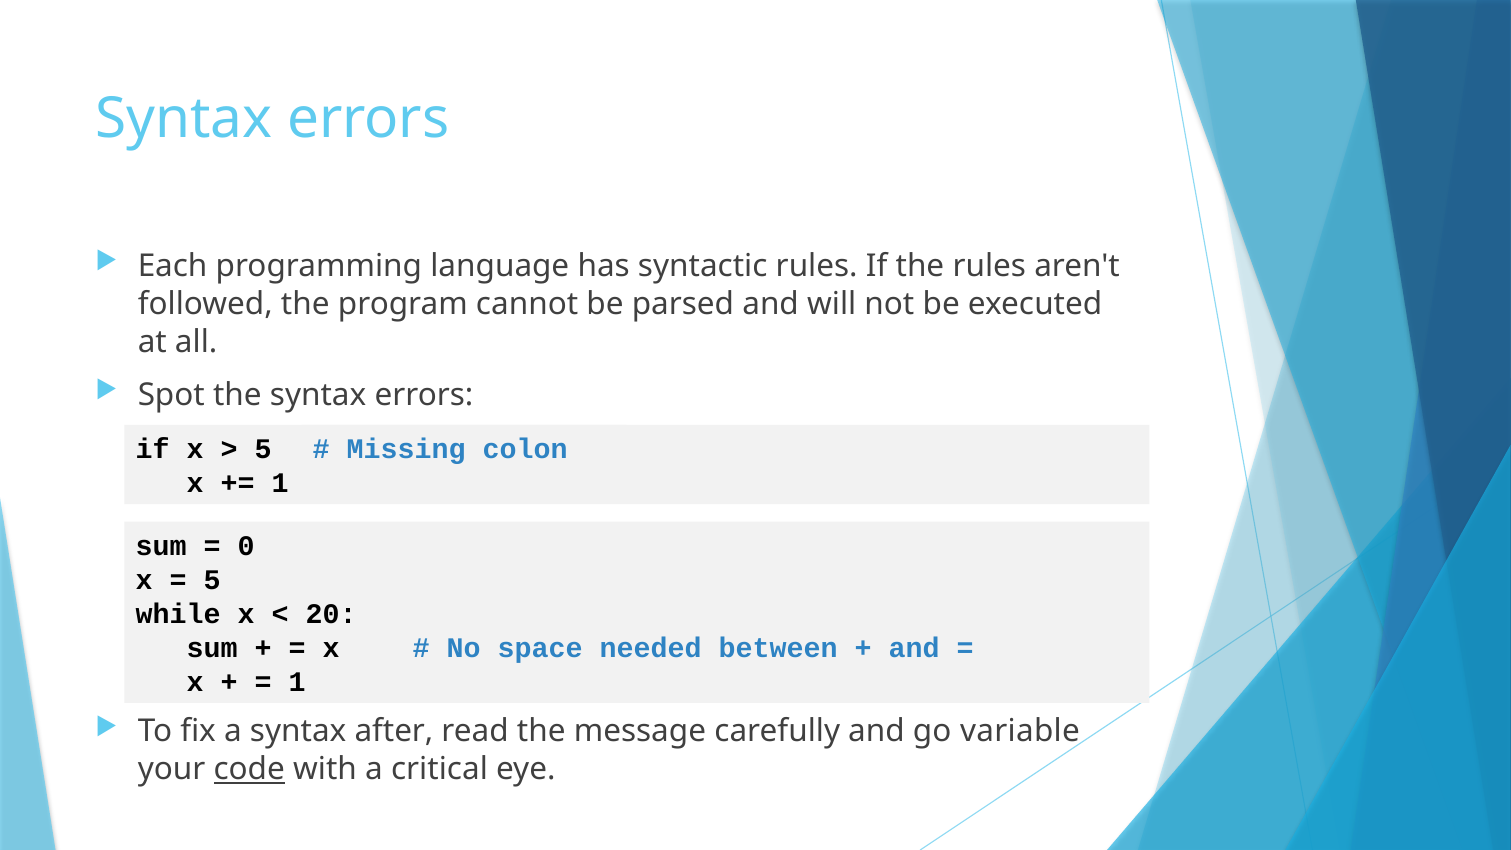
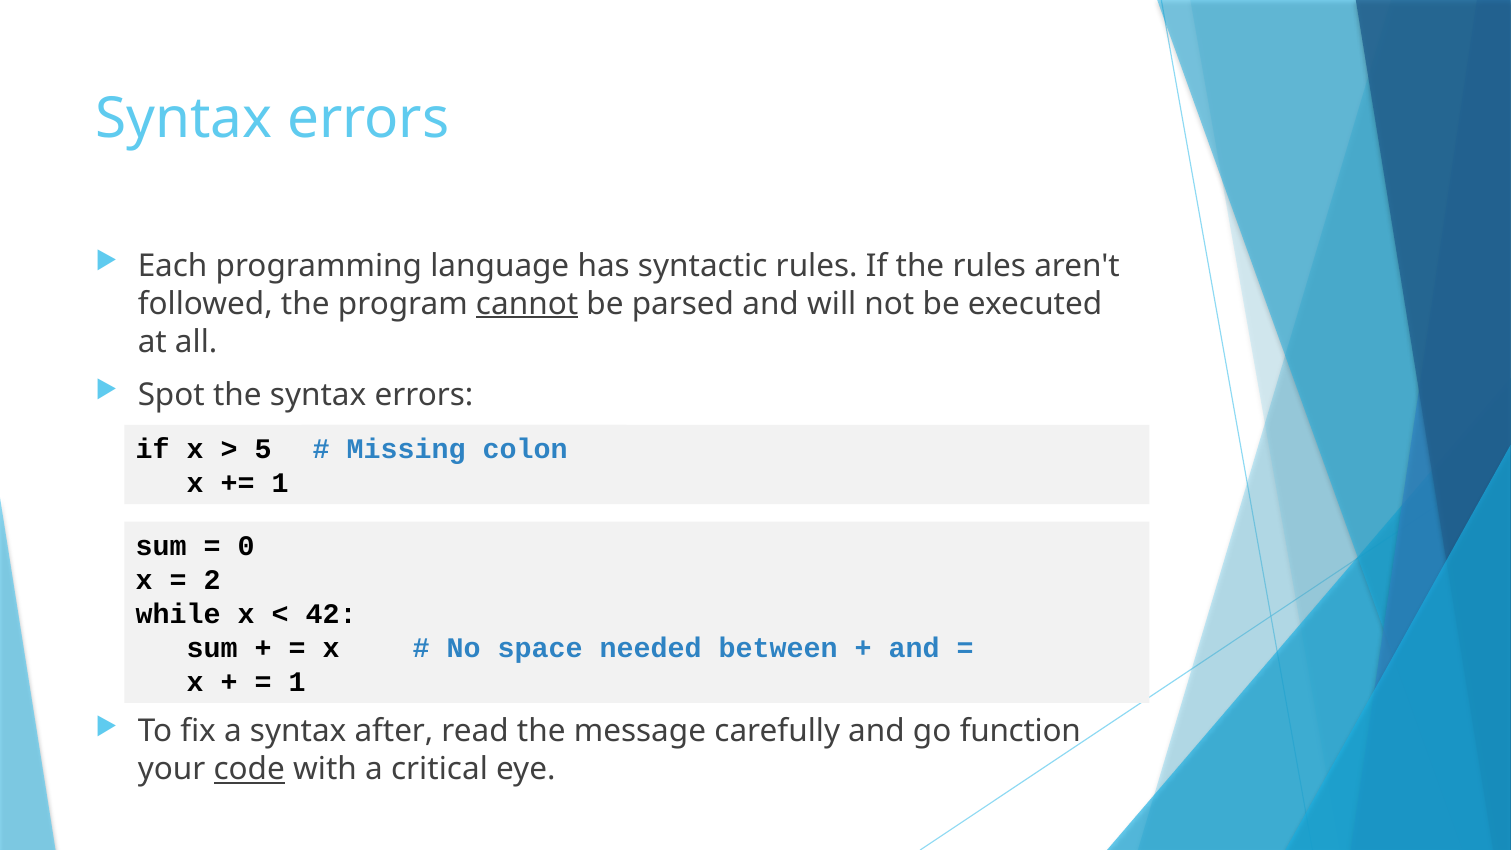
cannot underline: none -> present
5 at (212, 580): 5 -> 2
20: 20 -> 42
variable: variable -> function
